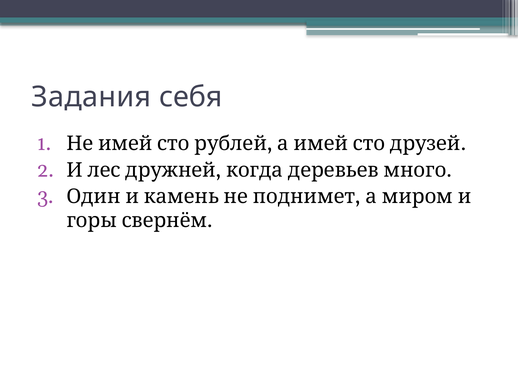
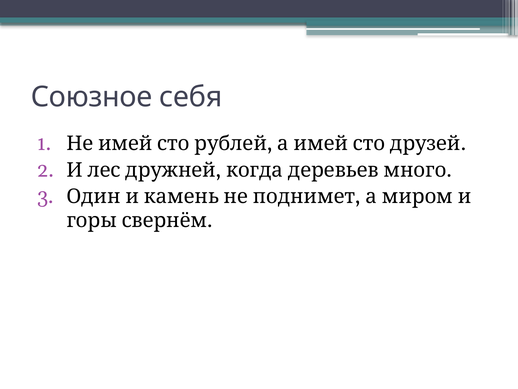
Задания: Задания -> Союзное
